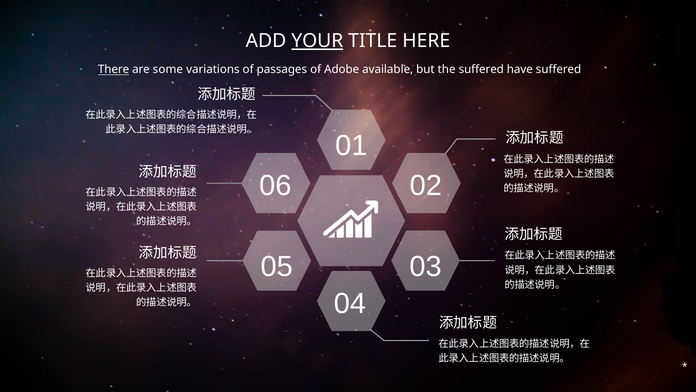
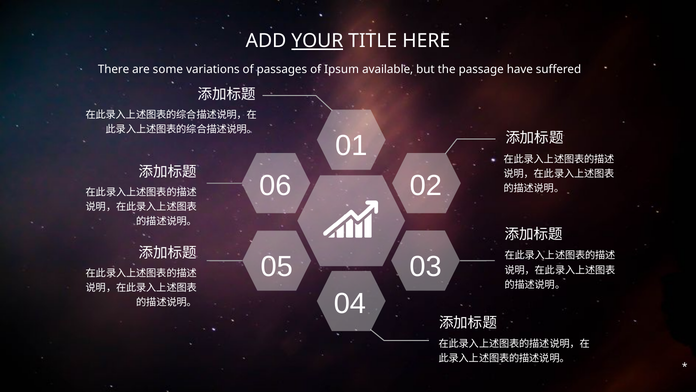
There underline: present -> none
Adobe: Adobe -> Ipsum
the suffered: suffered -> passage
